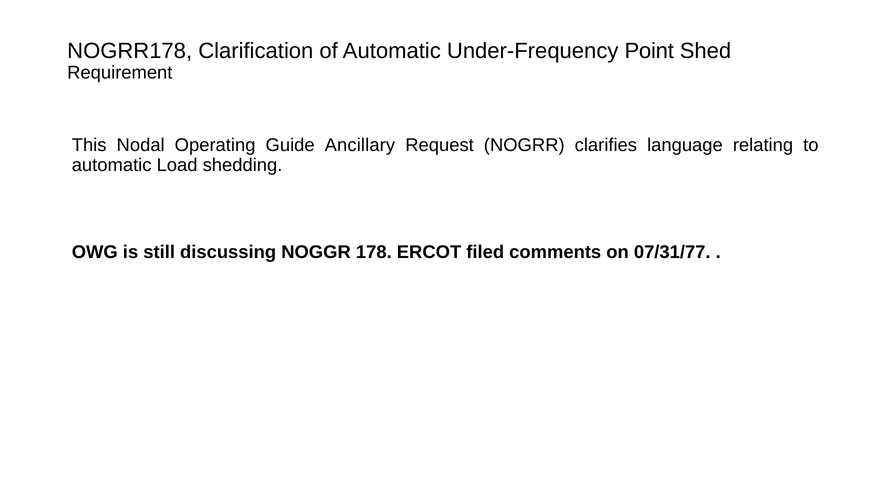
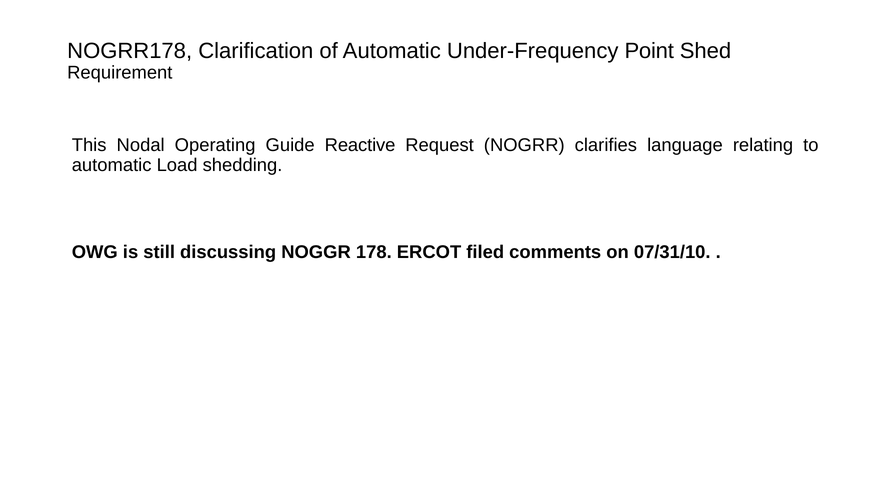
Ancillary: Ancillary -> Reactive
07/31/77: 07/31/77 -> 07/31/10
